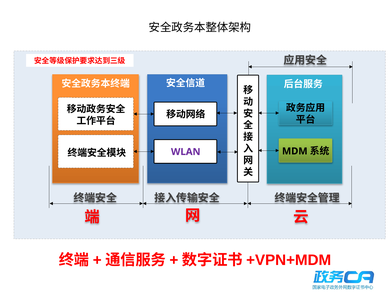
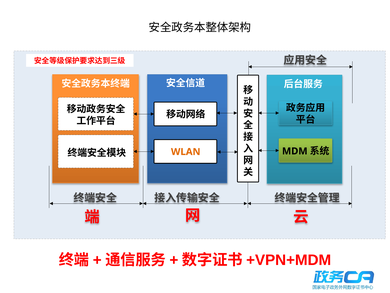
WLAN colour: purple -> orange
